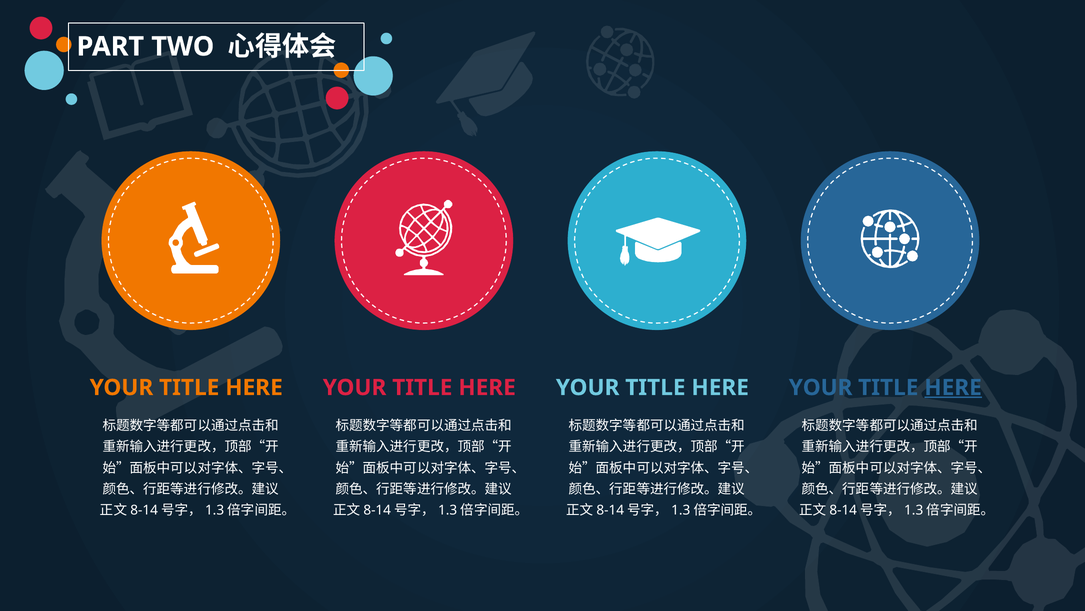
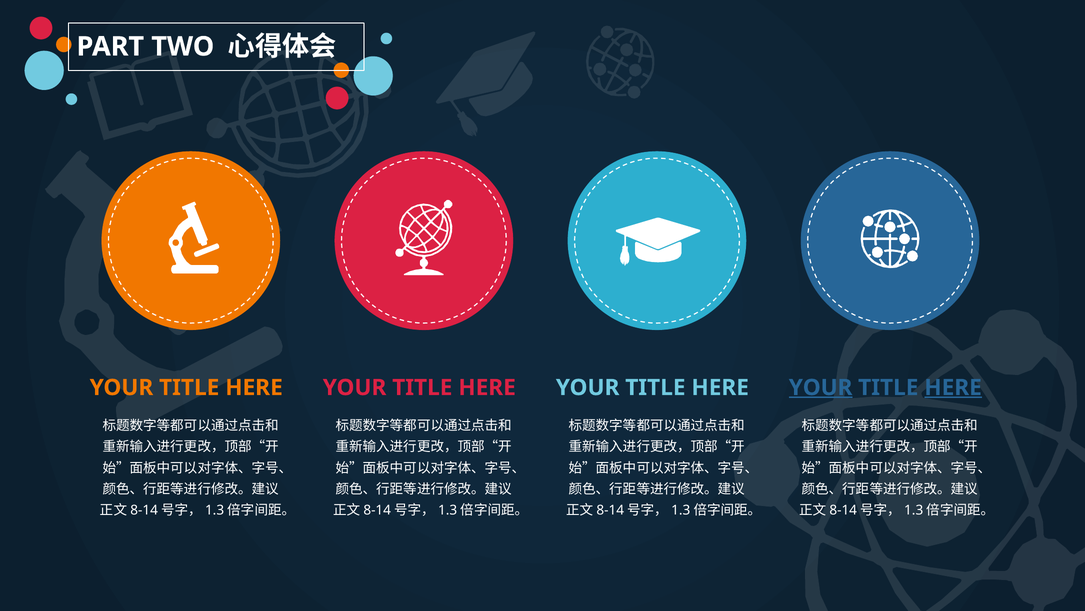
YOUR at (821, 387) underline: none -> present
